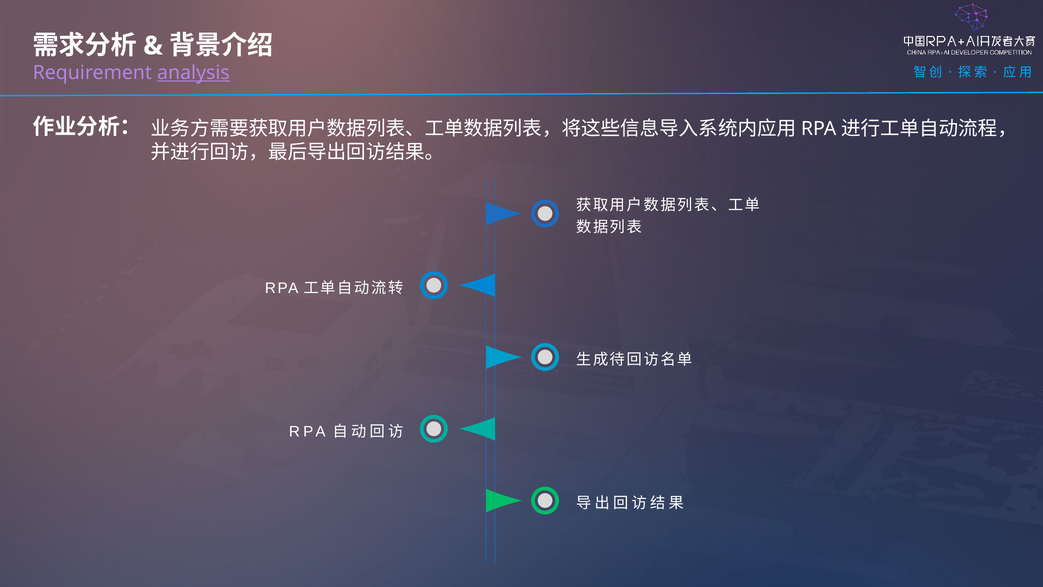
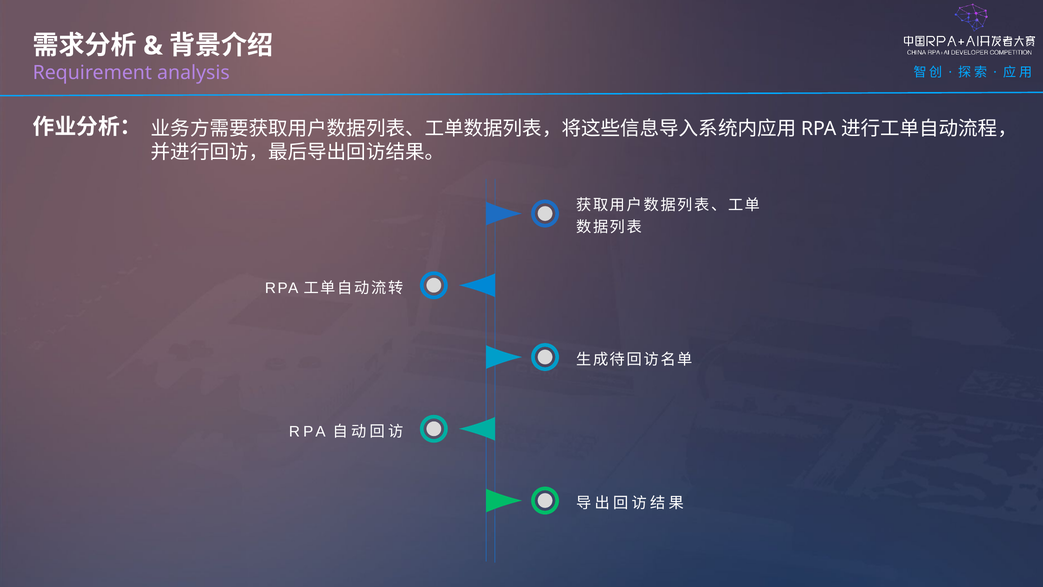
analysis underline: present -> none
